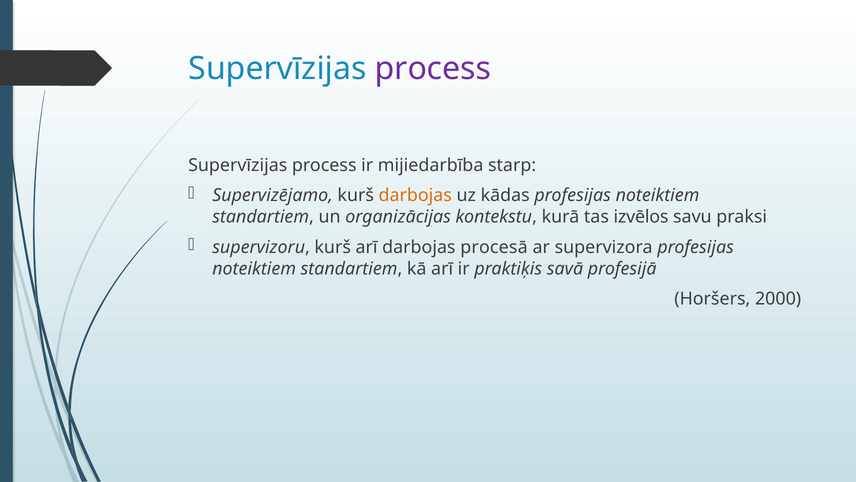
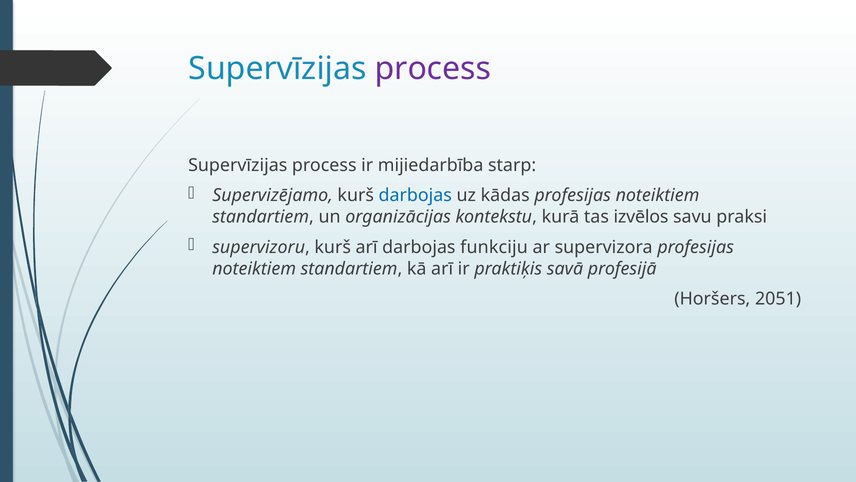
darbojas at (415, 195) colour: orange -> blue
procesā: procesā -> funkciju
2000: 2000 -> 2051
